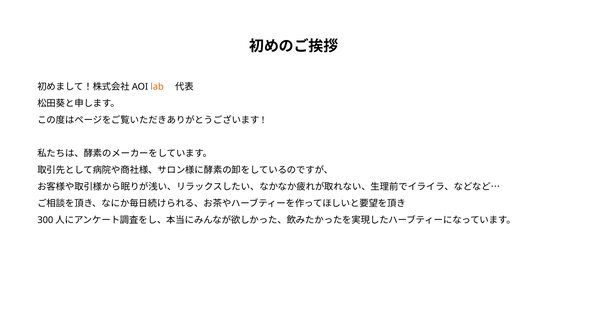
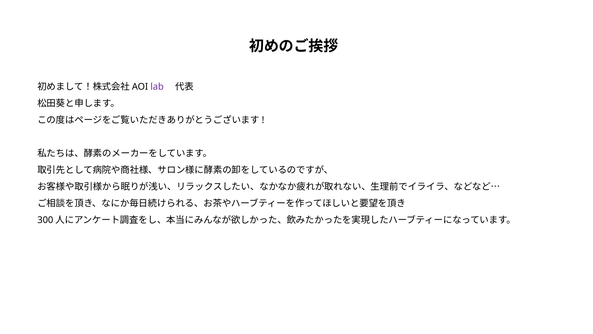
lab colour: orange -> purple
